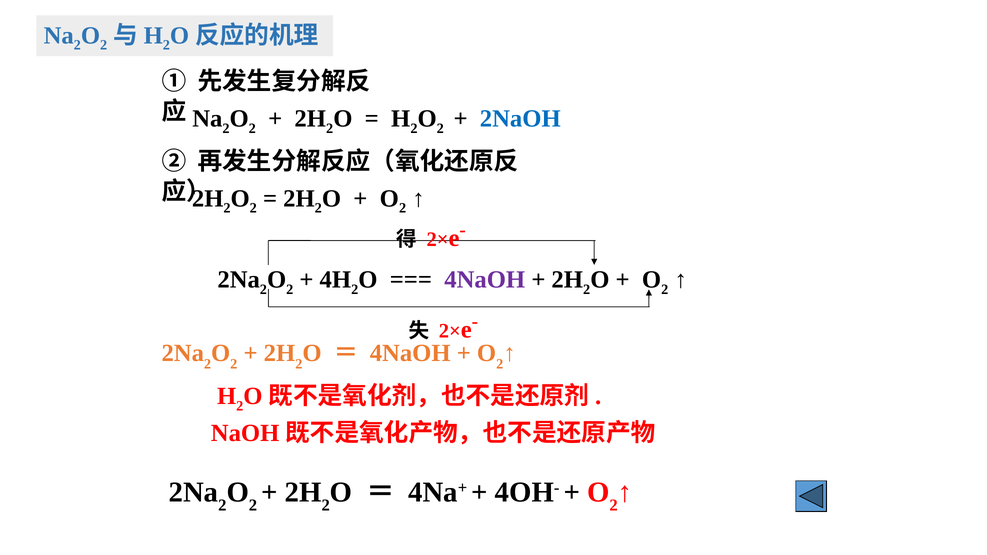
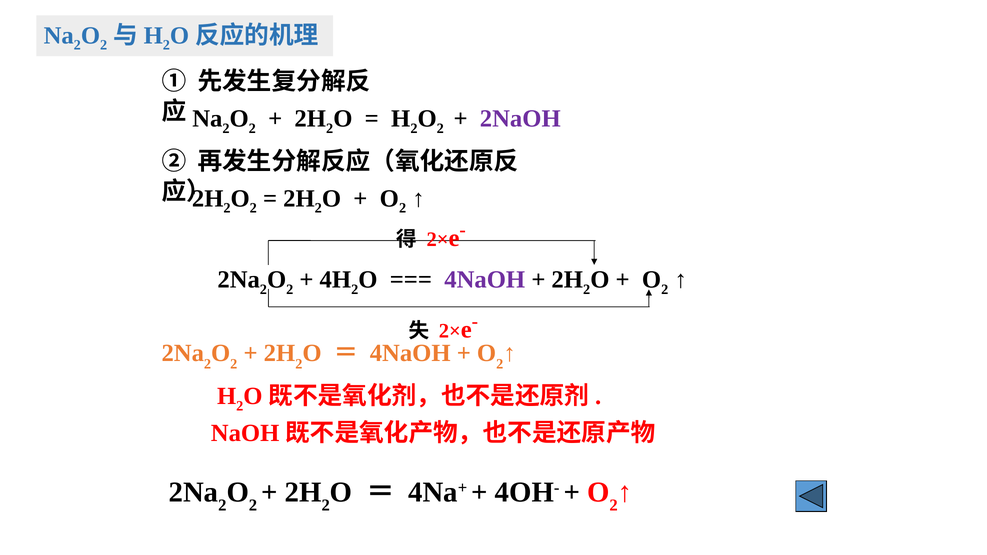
2NaOH colour: blue -> purple
